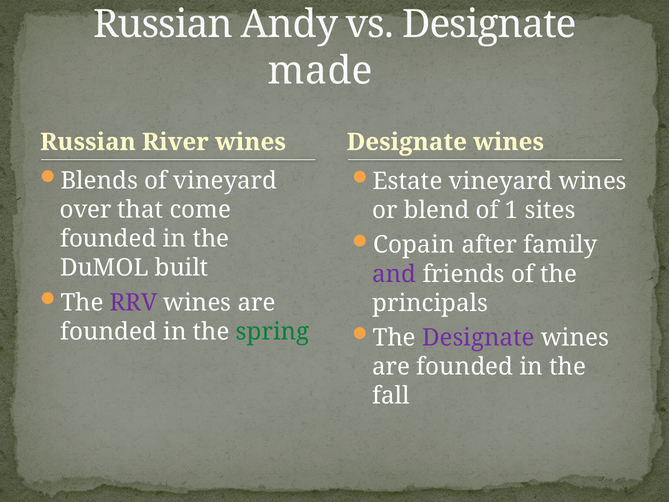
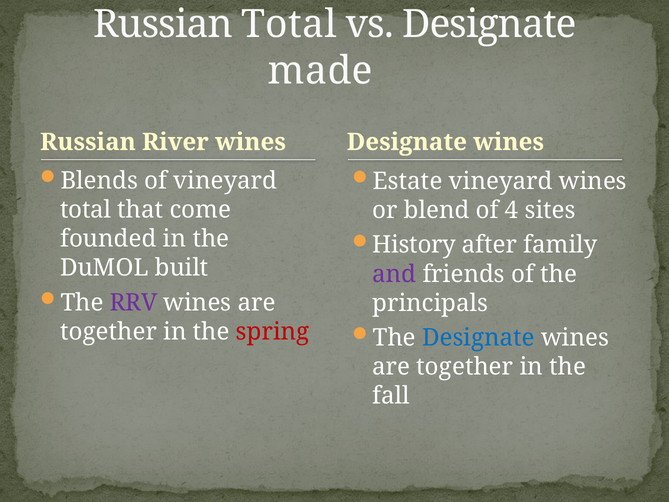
Russian Andy: Andy -> Total
over at (86, 210): over -> total
1: 1 -> 4
Copain: Copain -> History
founded at (109, 331): founded -> together
spring colour: green -> red
Designate at (478, 338) colour: purple -> blue
founded at (465, 367): founded -> together
